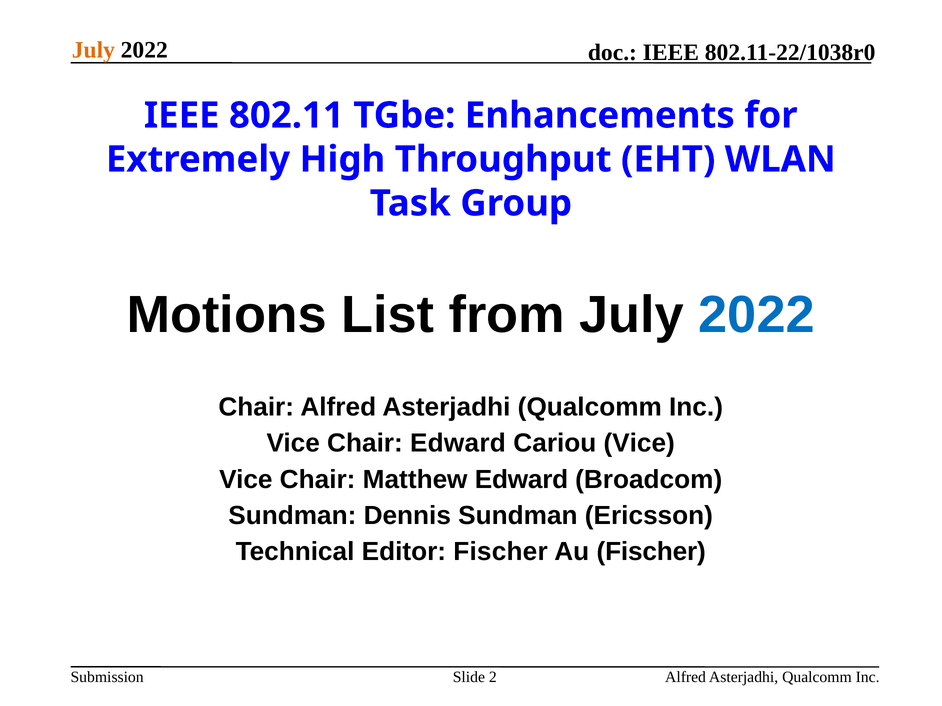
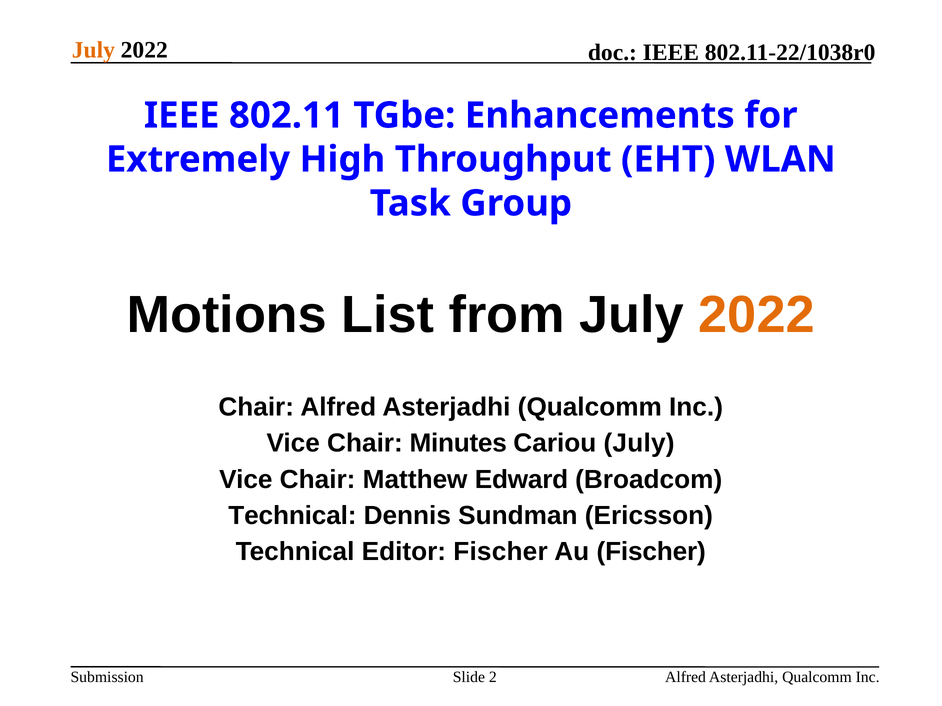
2022 at (757, 315) colour: blue -> orange
Chair Edward: Edward -> Minutes
Cariou Vice: Vice -> July
Sundman at (292, 516): Sundman -> Technical
